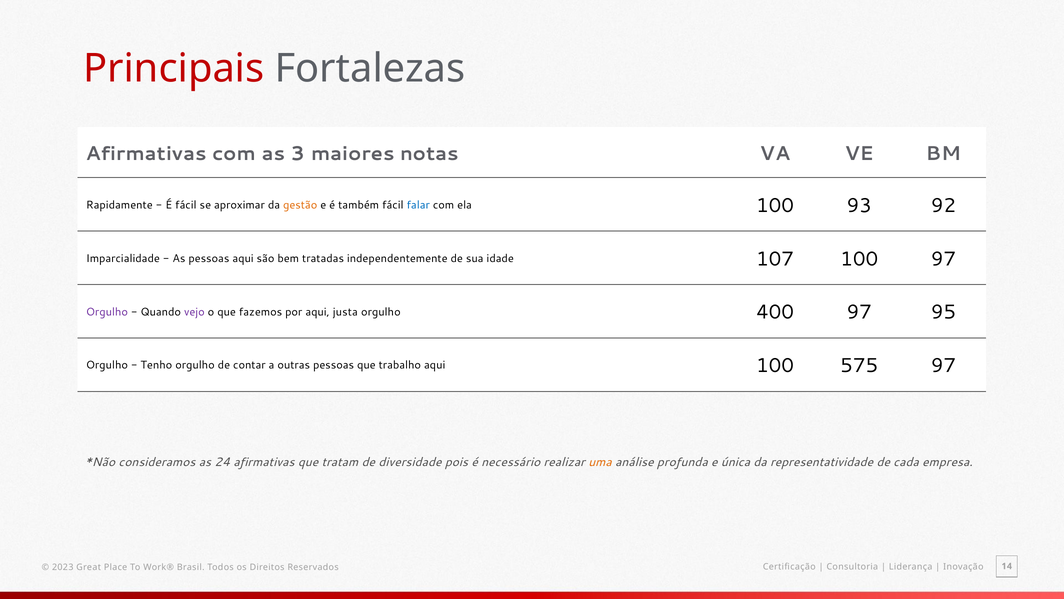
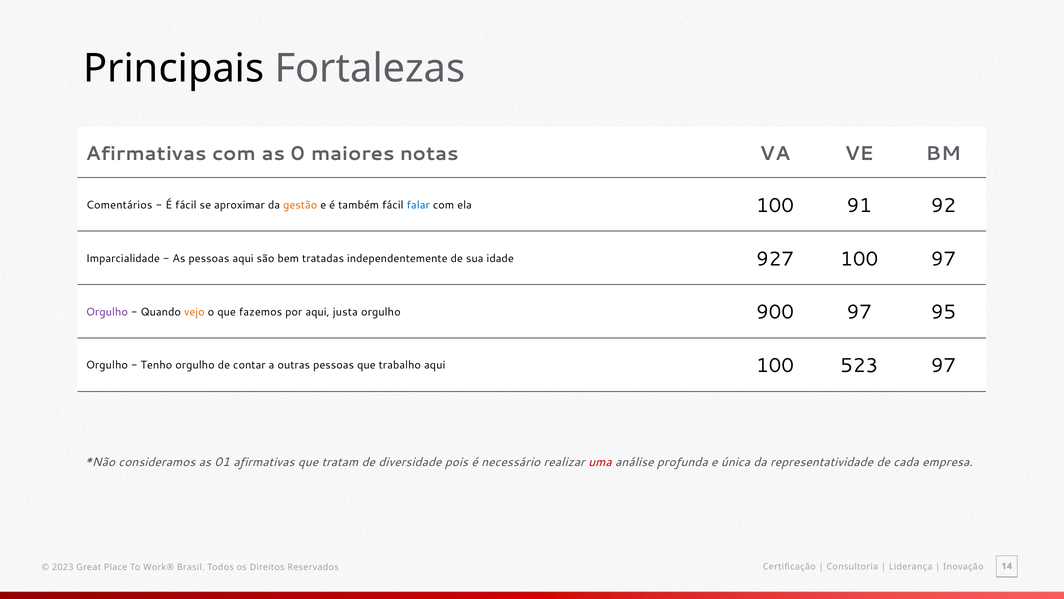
Principais colour: red -> black
3: 3 -> 0
Rapidamente: Rapidamente -> Comentários
93: 93 -> 91
107: 107 -> 927
vejo colour: purple -> orange
400: 400 -> 900
575: 575 -> 523
24: 24 -> 01
uma colour: orange -> red
